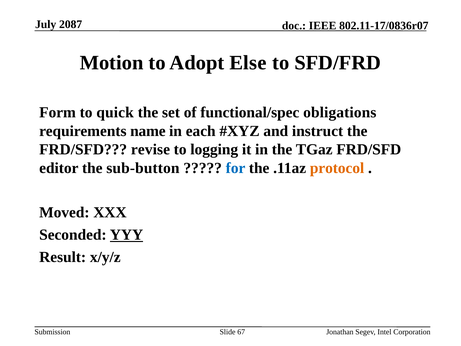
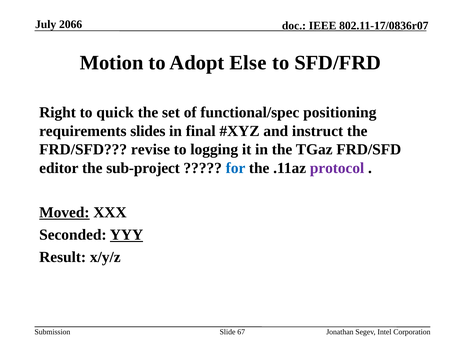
2087: 2087 -> 2066
Form: Form -> Right
obligations: obligations -> positioning
name: name -> slides
each: each -> final
sub-button: sub-button -> sub-project
protocol colour: orange -> purple
Moved underline: none -> present
